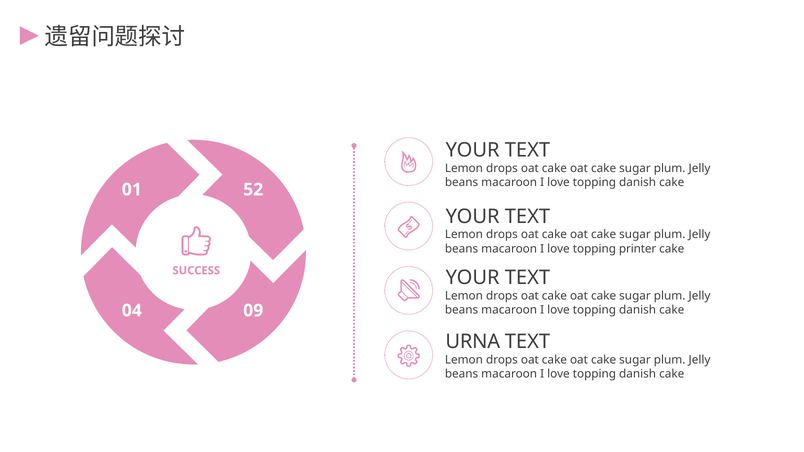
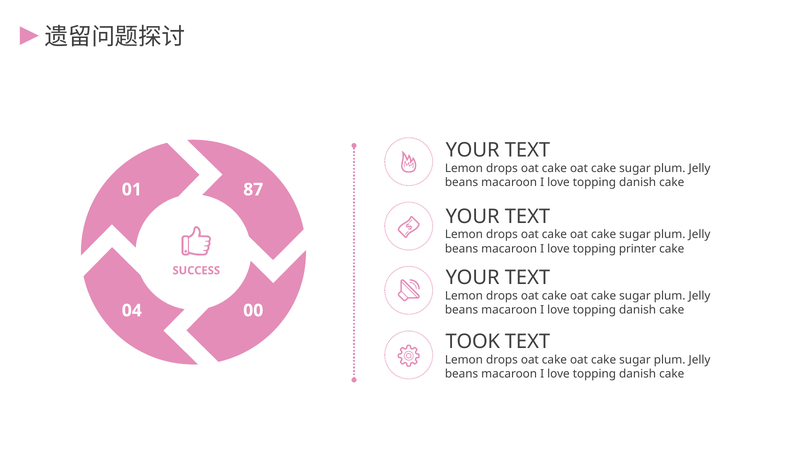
52: 52 -> 87
09: 09 -> 00
URNA: URNA -> TOOK
